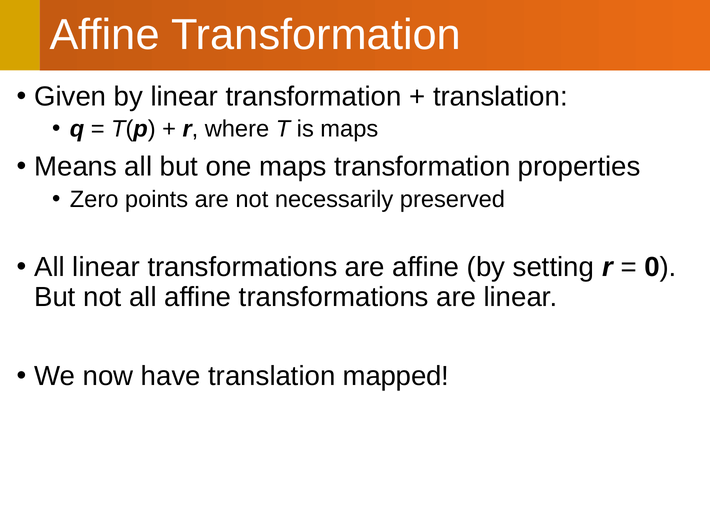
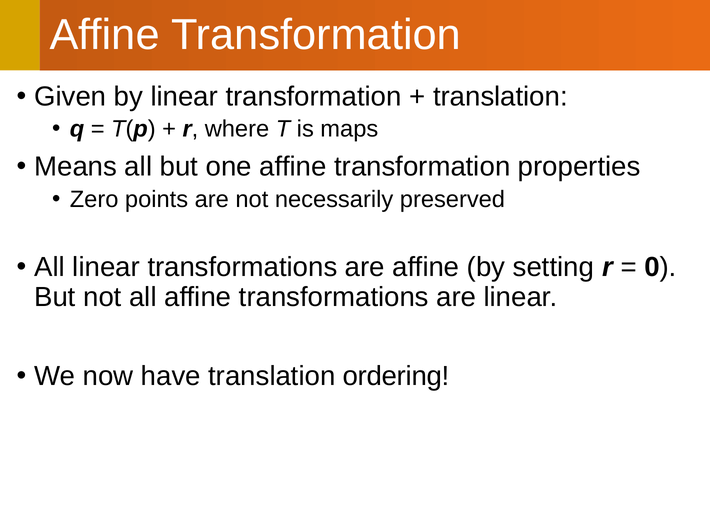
one maps: maps -> affine
mapped: mapped -> ordering
